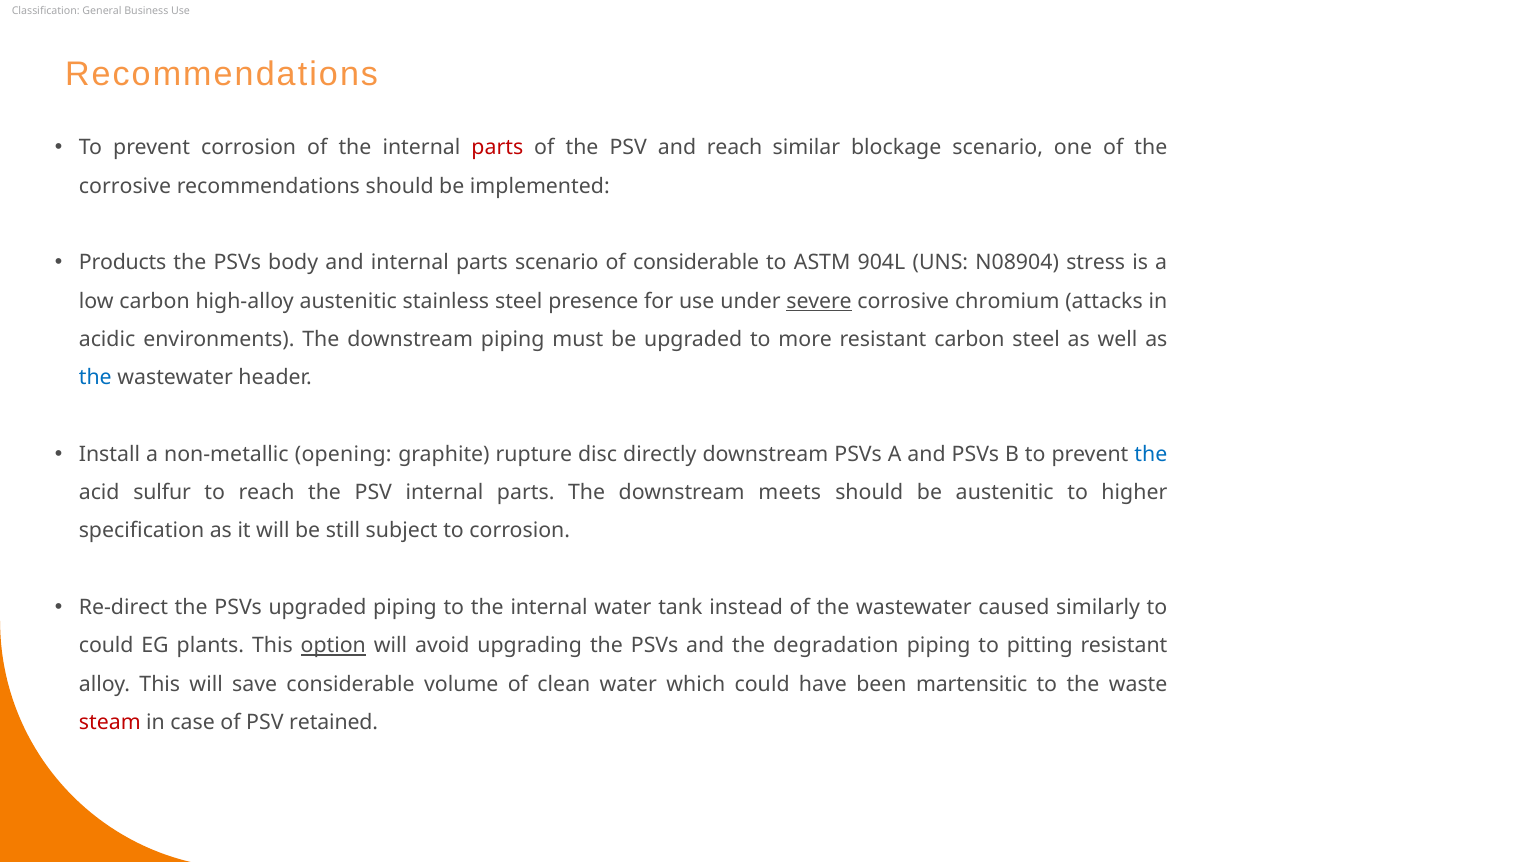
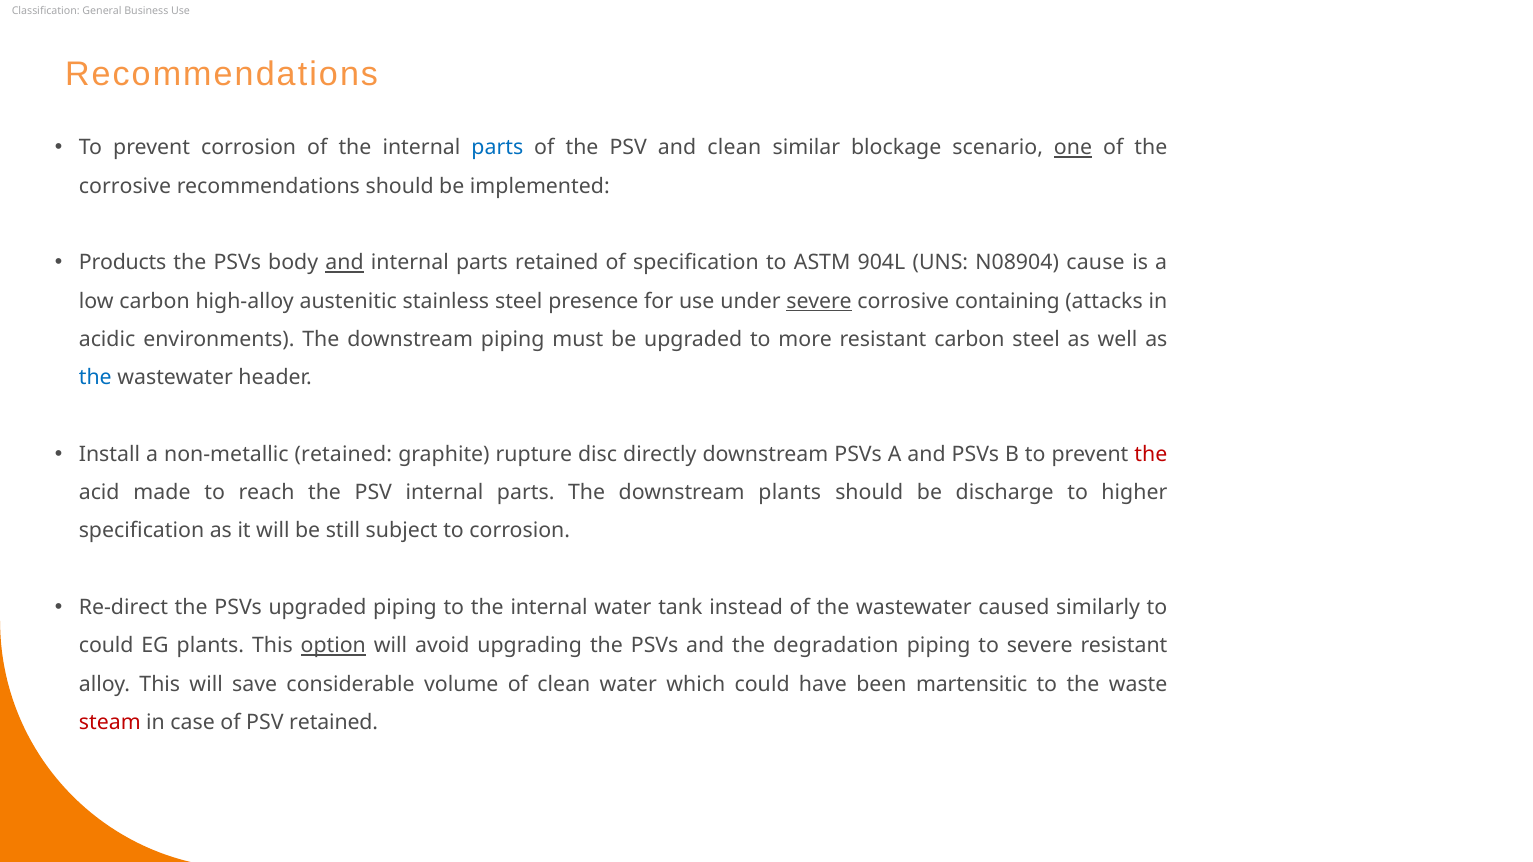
parts at (497, 148) colour: red -> blue
and reach: reach -> clean
one underline: none -> present
and at (344, 263) underline: none -> present
parts scenario: scenario -> retained
of considerable: considerable -> specification
stress: stress -> cause
chromium: chromium -> containing
non-metallic opening: opening -> retained
the at (1151, 454) colour: blue -> red
sulfur: sulfur -> made
downstream meets: meets -> plants
be austenitic: austenitic -> discharge
to pitting: pitting -> severe
